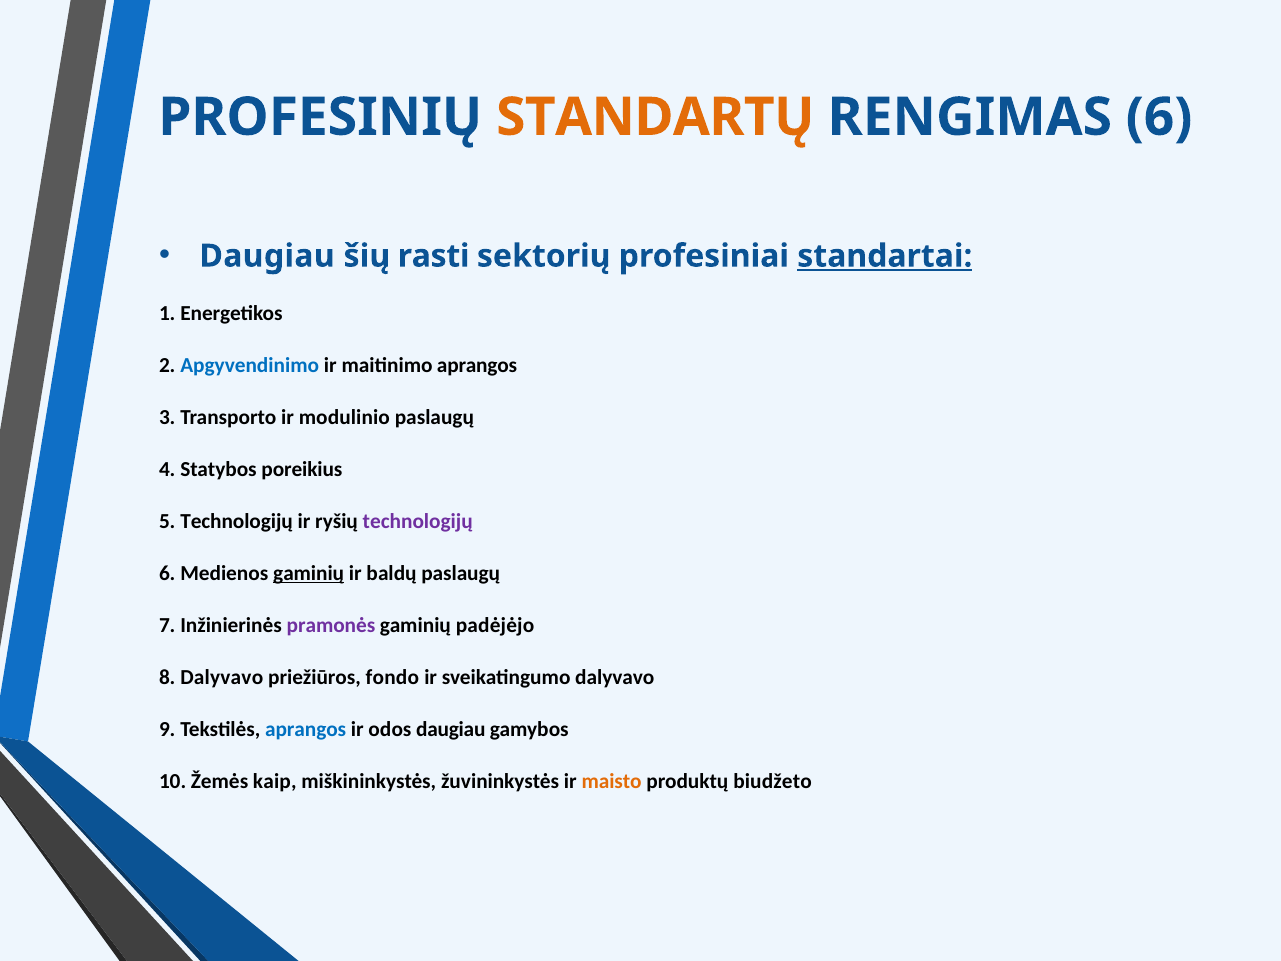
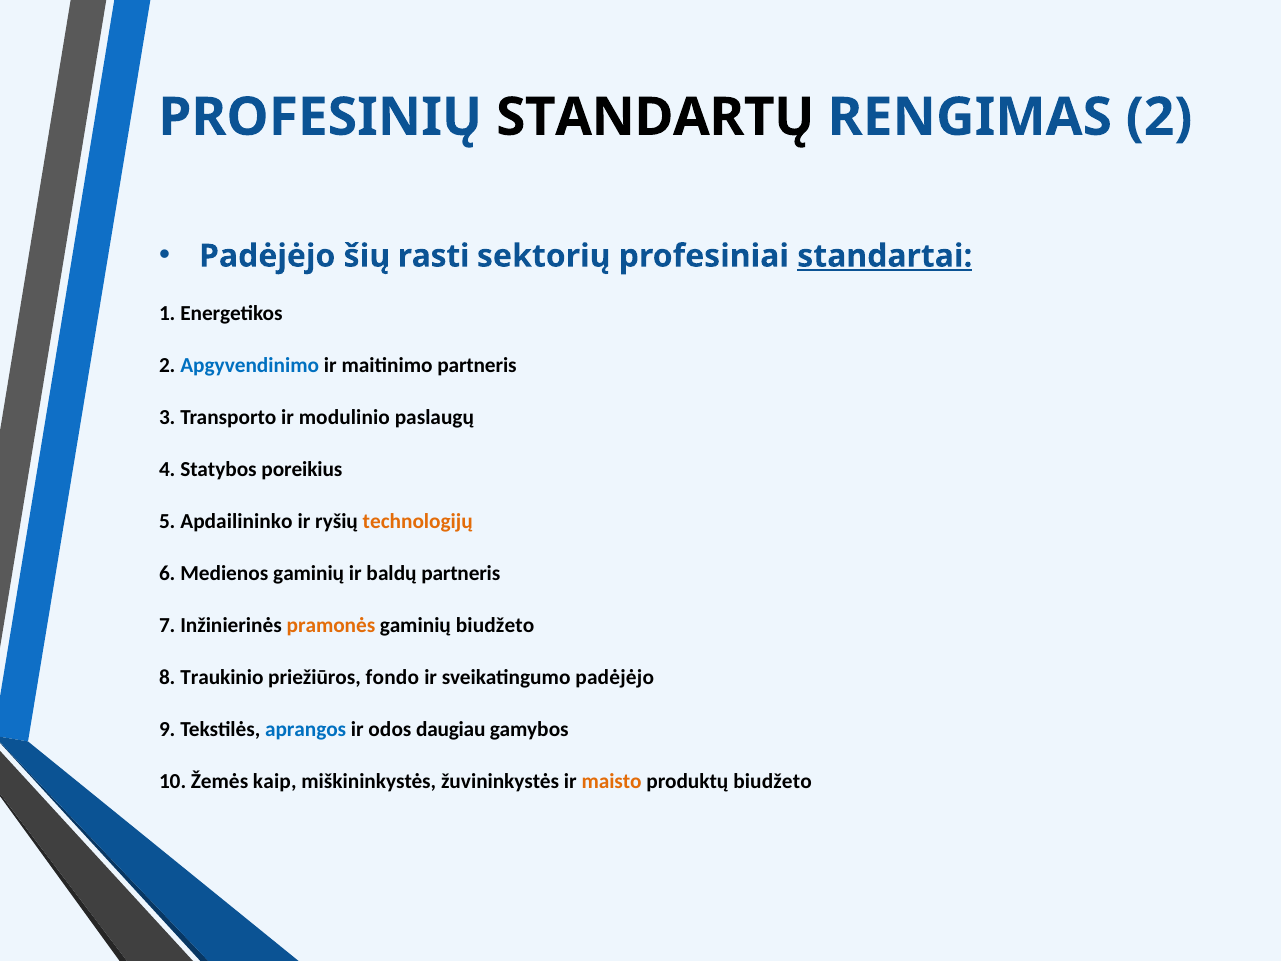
STANDARTŲ colour: orange -> black
RENGIMAS 6: 6 -> 2
Daugiau at (267, 256): Daugiau -> Padėjėjo
maitinimo aprangos: aprangos -> partneris
5 Technologijų: Technologijų -> Apdailininko
technologijų at (418, 521) colour: purple -> orange
gaminių at (309, 573) underline: present -> none
baldų paslaugų: paslaugų -> partneris
pramonės colour: purple -> orange
gaminių padėjėjo: padėjėjo -> biudžeto
8 Dalyvavo: Dalyvavo -> Traukinio
sveikatingumo dalyvavo: dalyvavo -> padėjėjo
